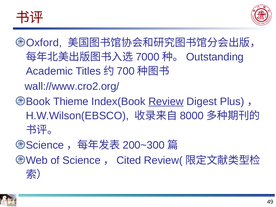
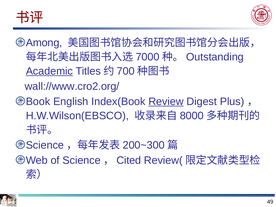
Oxford: Oxford -> Among
Academic underline: none -> present
Thieme: Thieme -> English
